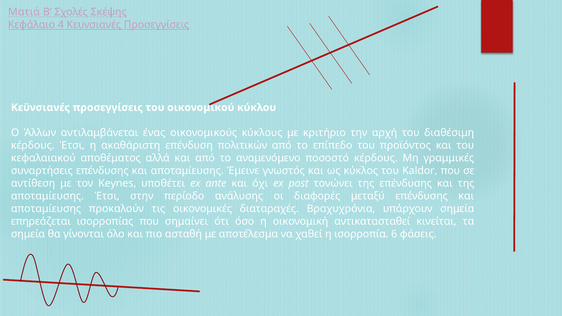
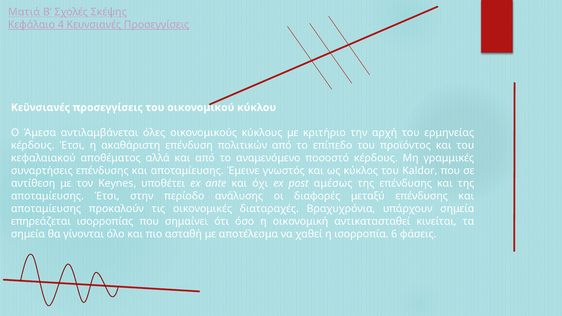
Άλλων: Άλλων -> Άμεσα
ένας: ένας -> όλες
διαθέσιμη: διαθέσιμη -> ερμηνείας
τονώνει: τονώνει -> αμέσως
